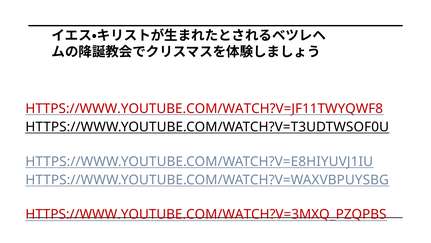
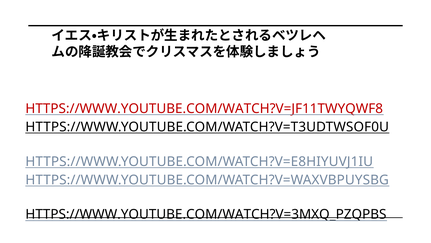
HTTPS://WWW.YOUTUBE.COM/WATCH?V=3MXQ_PZQPBS colour: red -> black
